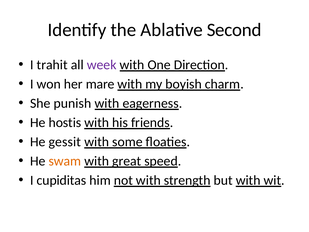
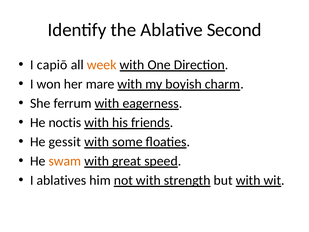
trahit: trahit -> capiō
week colour: purple -> orange
punish: punish -> ferrum
hostis: hostis -> noctis
cupiditas: cupiditas -> ablatives
